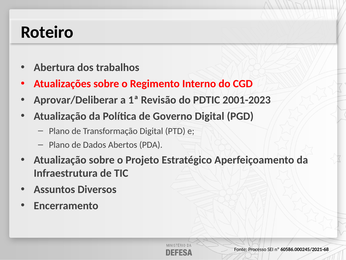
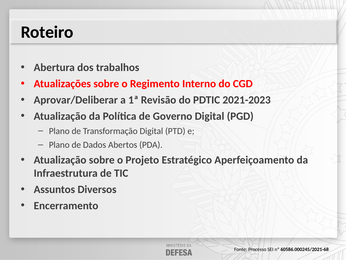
2001-2023: 2001-2023 -> 2021-2023
